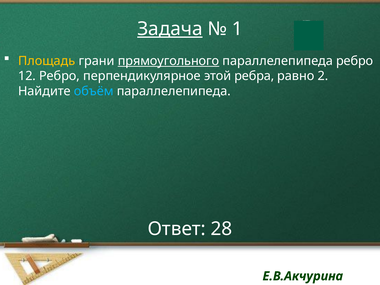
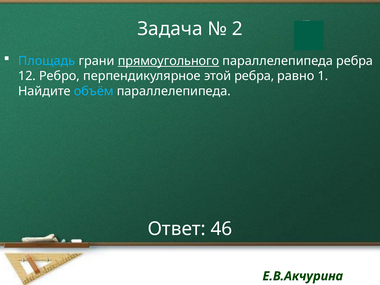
Задача underline: present -> none
1: 1 -> 2
Площадь colour: yellow -> light blue
параллелепипеда ребро: ребро -> ребра
2: 2 -> 1
28: 28 -> 46
